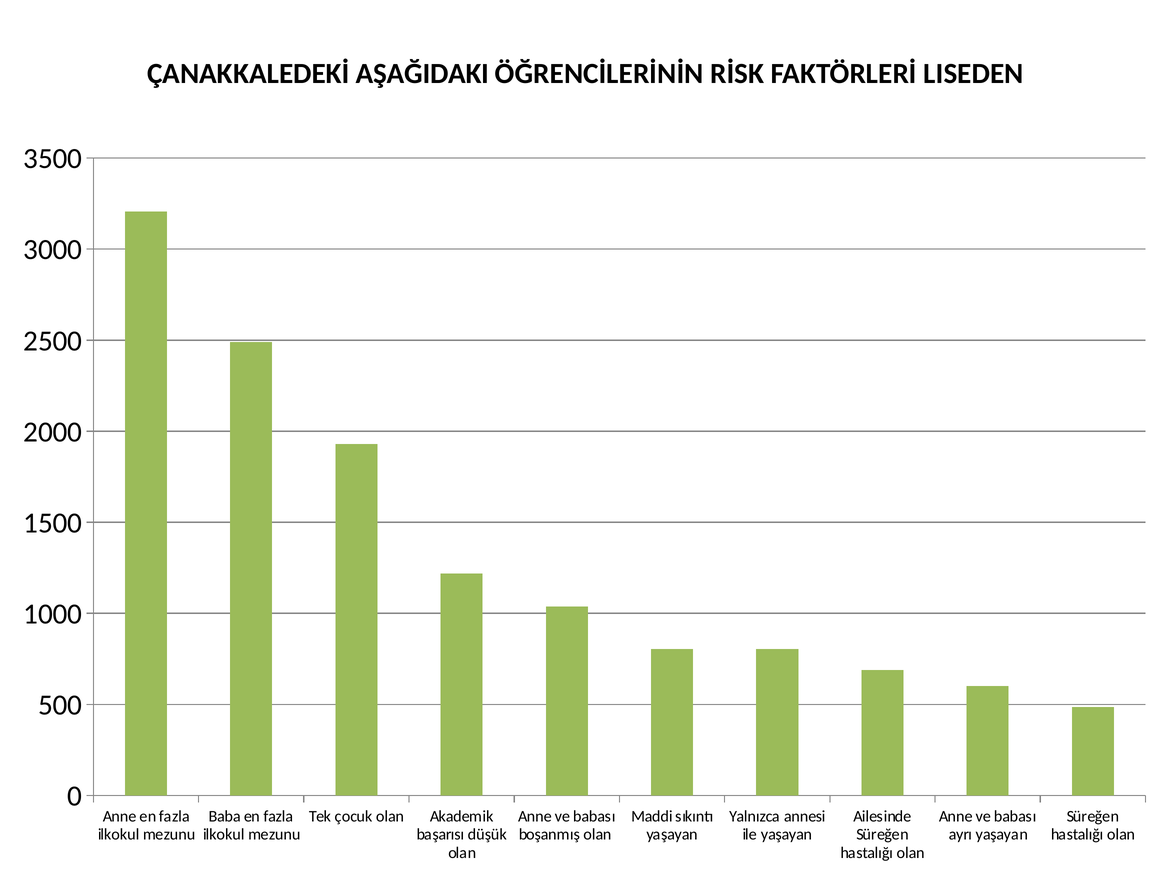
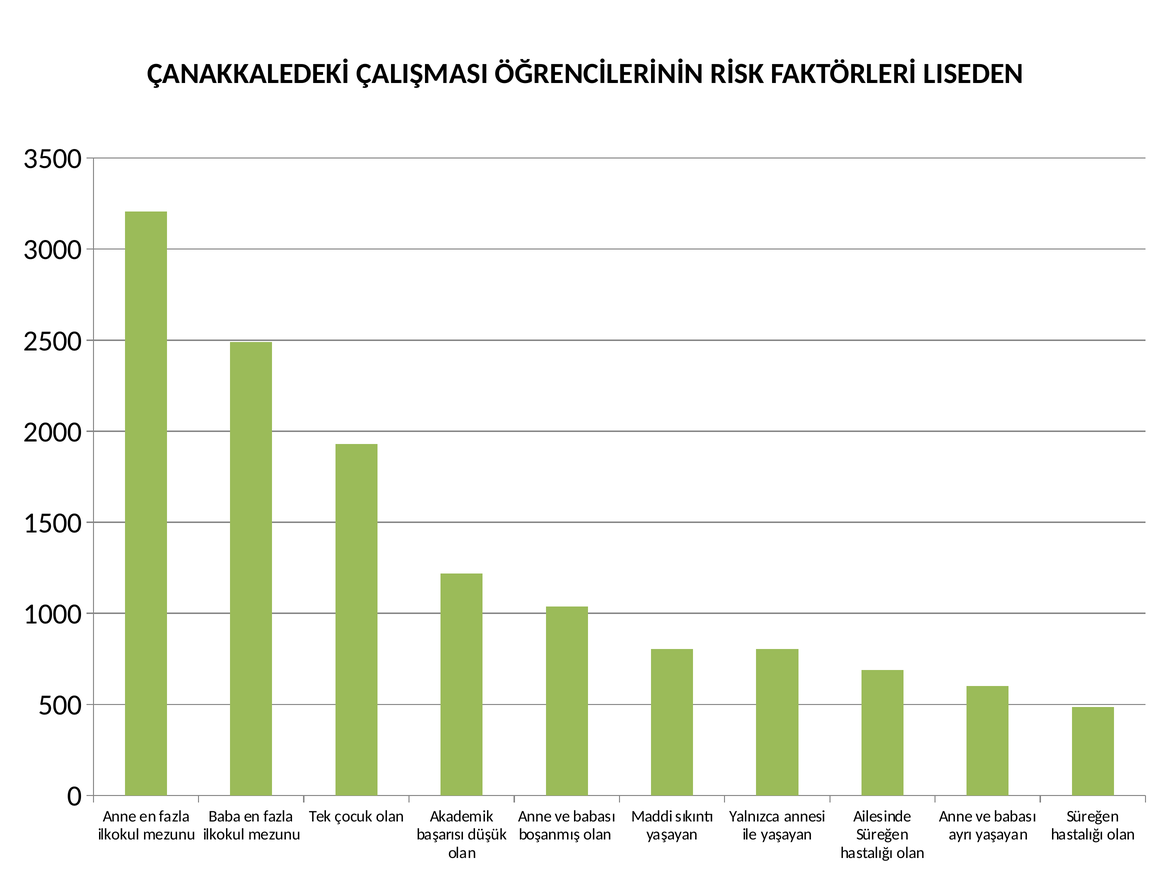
AŞAĞIDAKI: AŞAĞIDAKI -> ÇALIŞMASI
